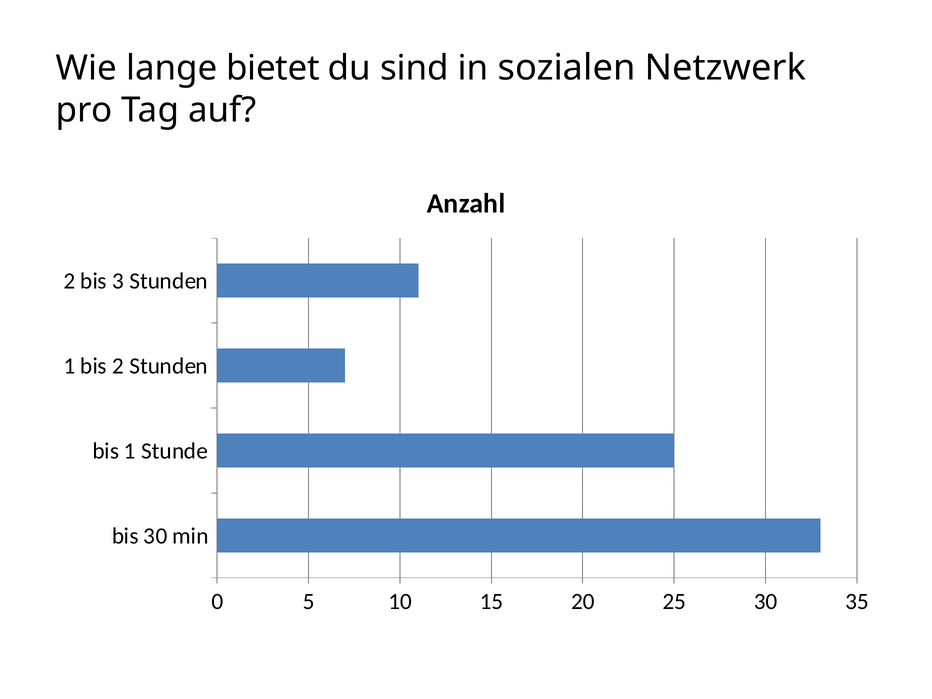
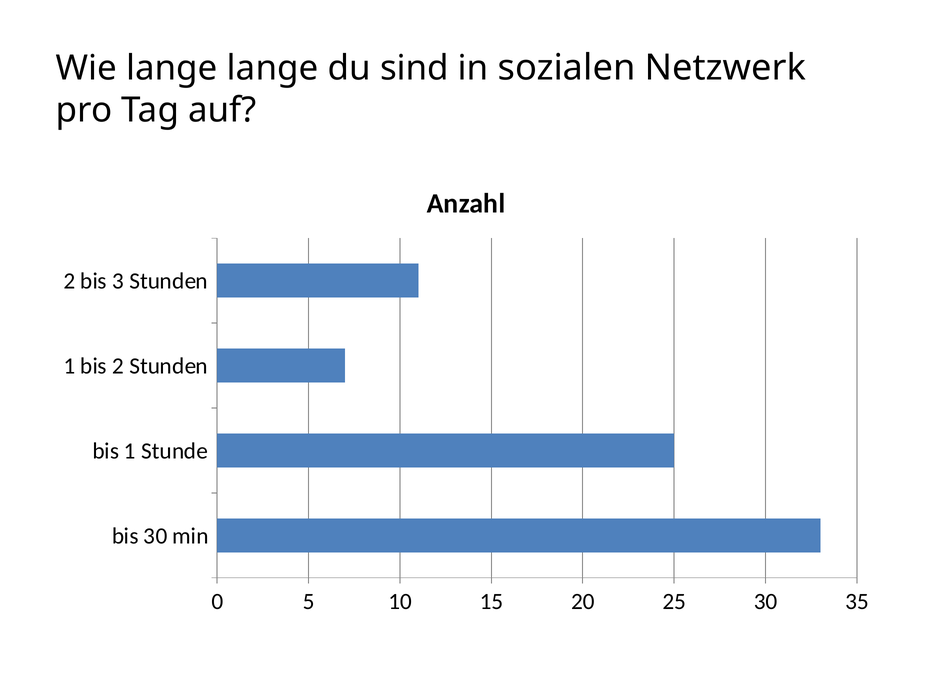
lange bietet: bietet -> lange
